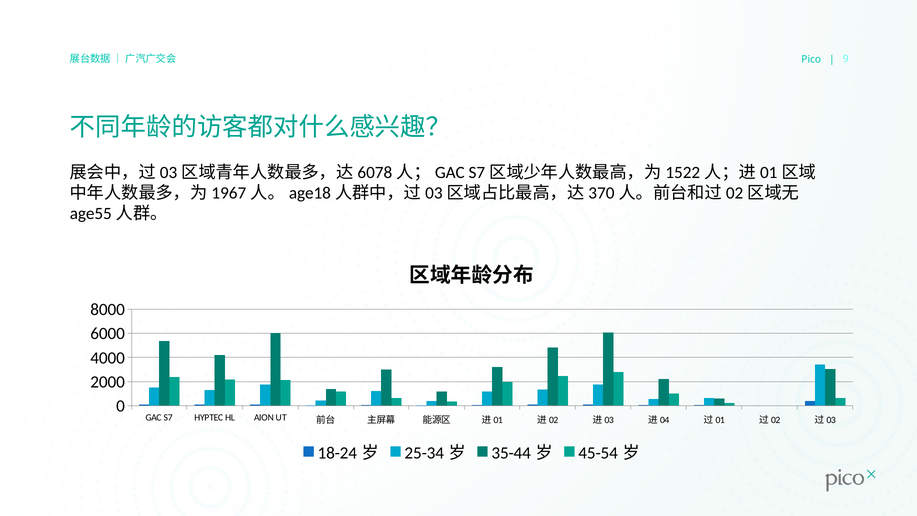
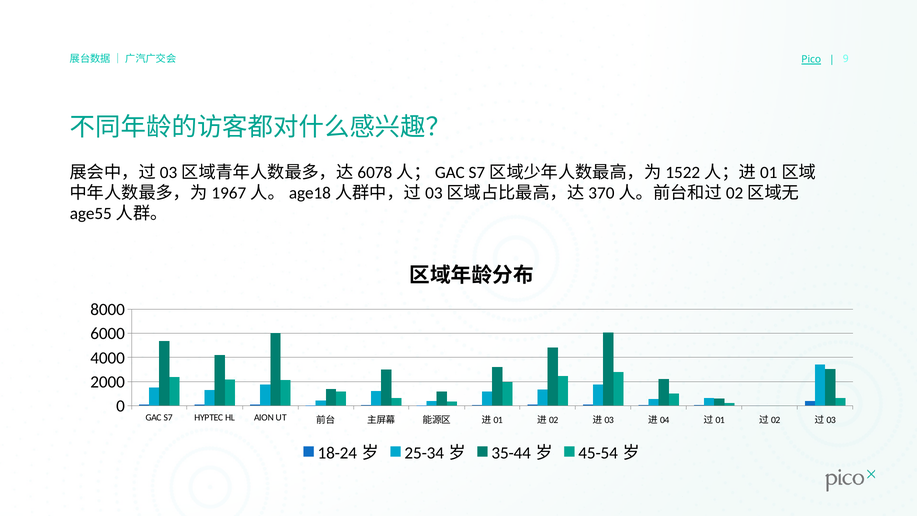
Pico underline: none -> present
